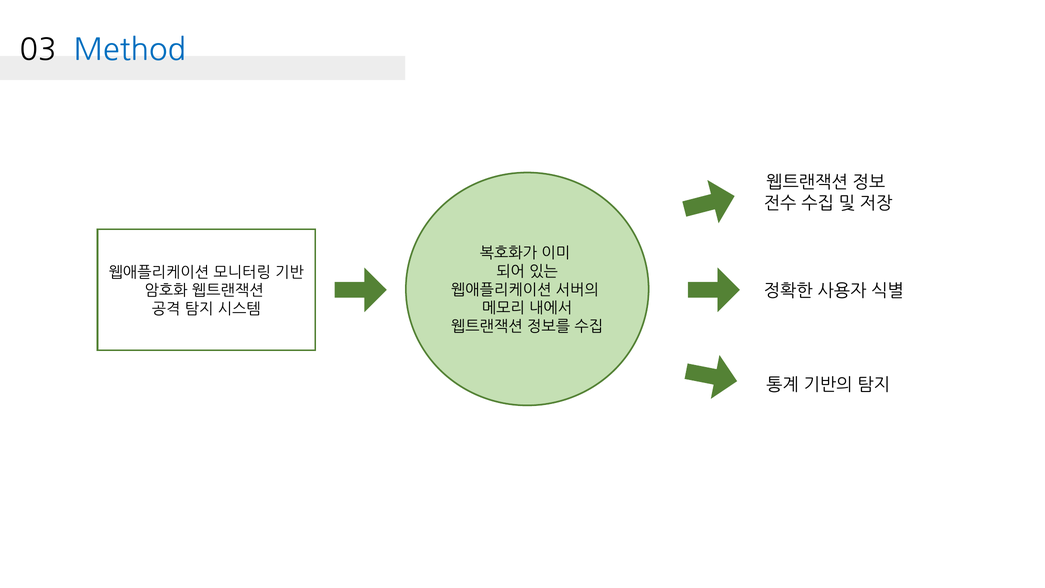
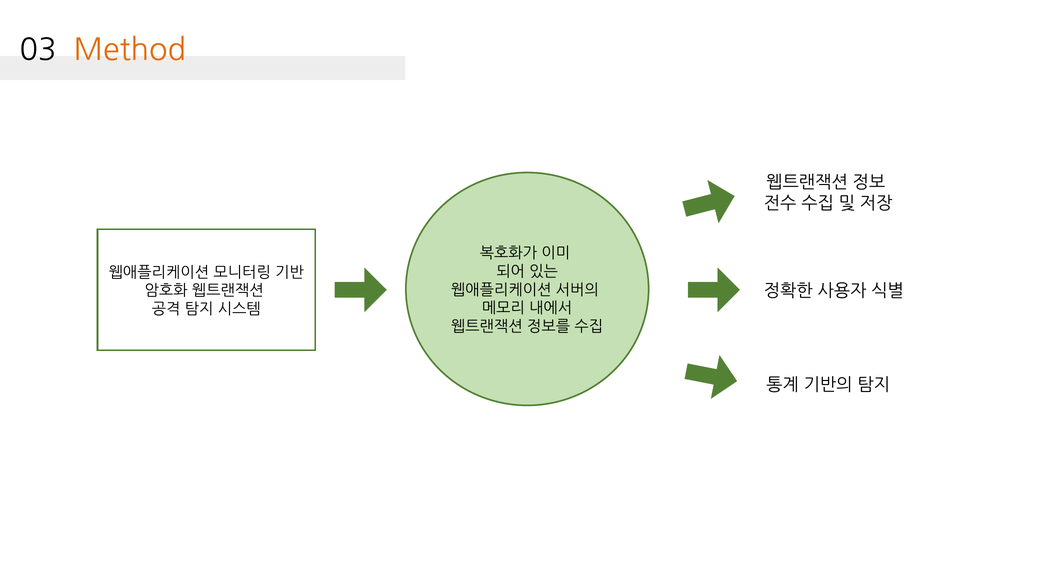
Method colour: blue -> orange
